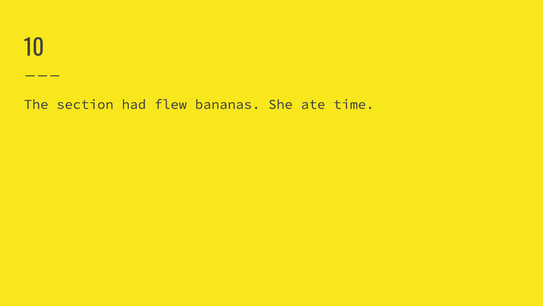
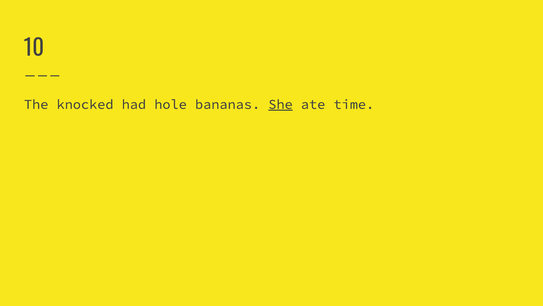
section: section -> knocked
flew: flew -> hole
She underline: none -> present
